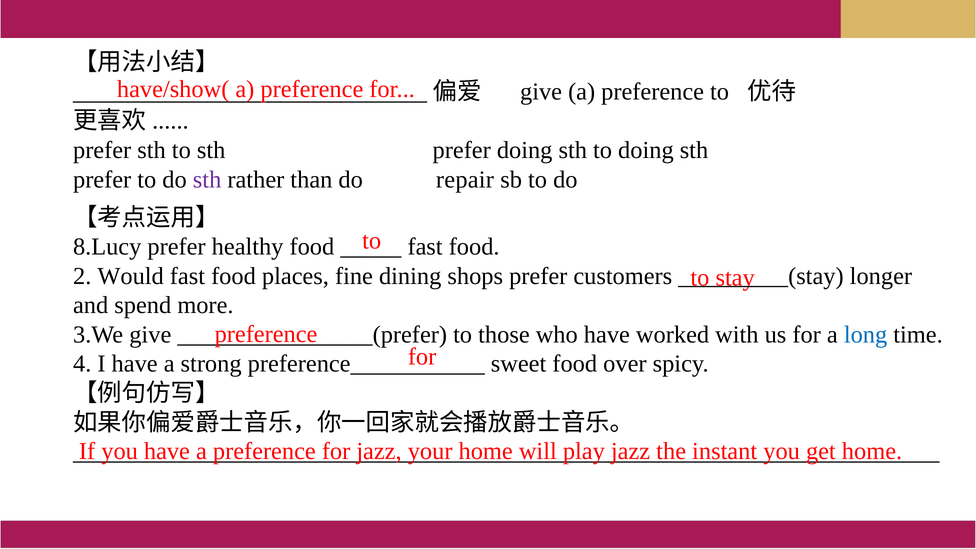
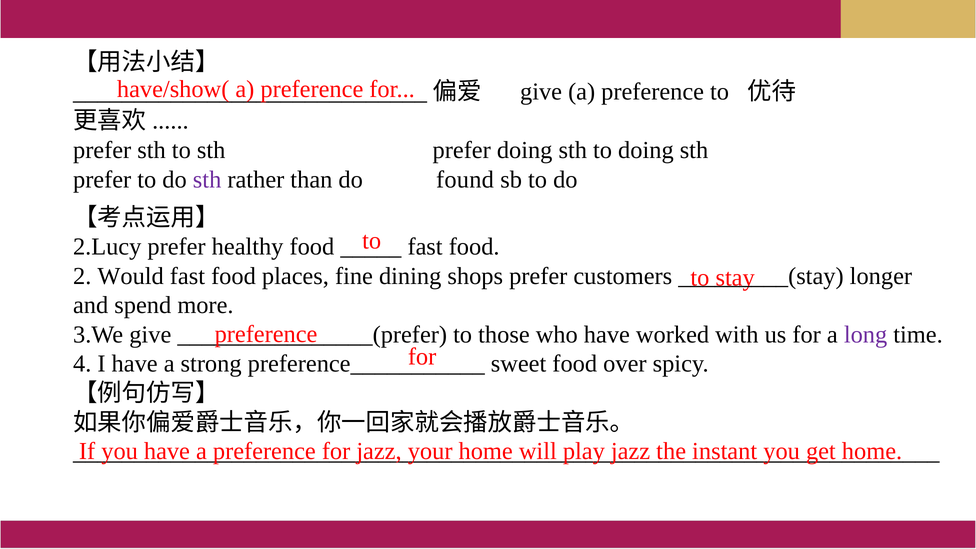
repair: repair -> found
8.Lucy: 8.Lucy -> 2.Lucy
long colour: blue -> purple
